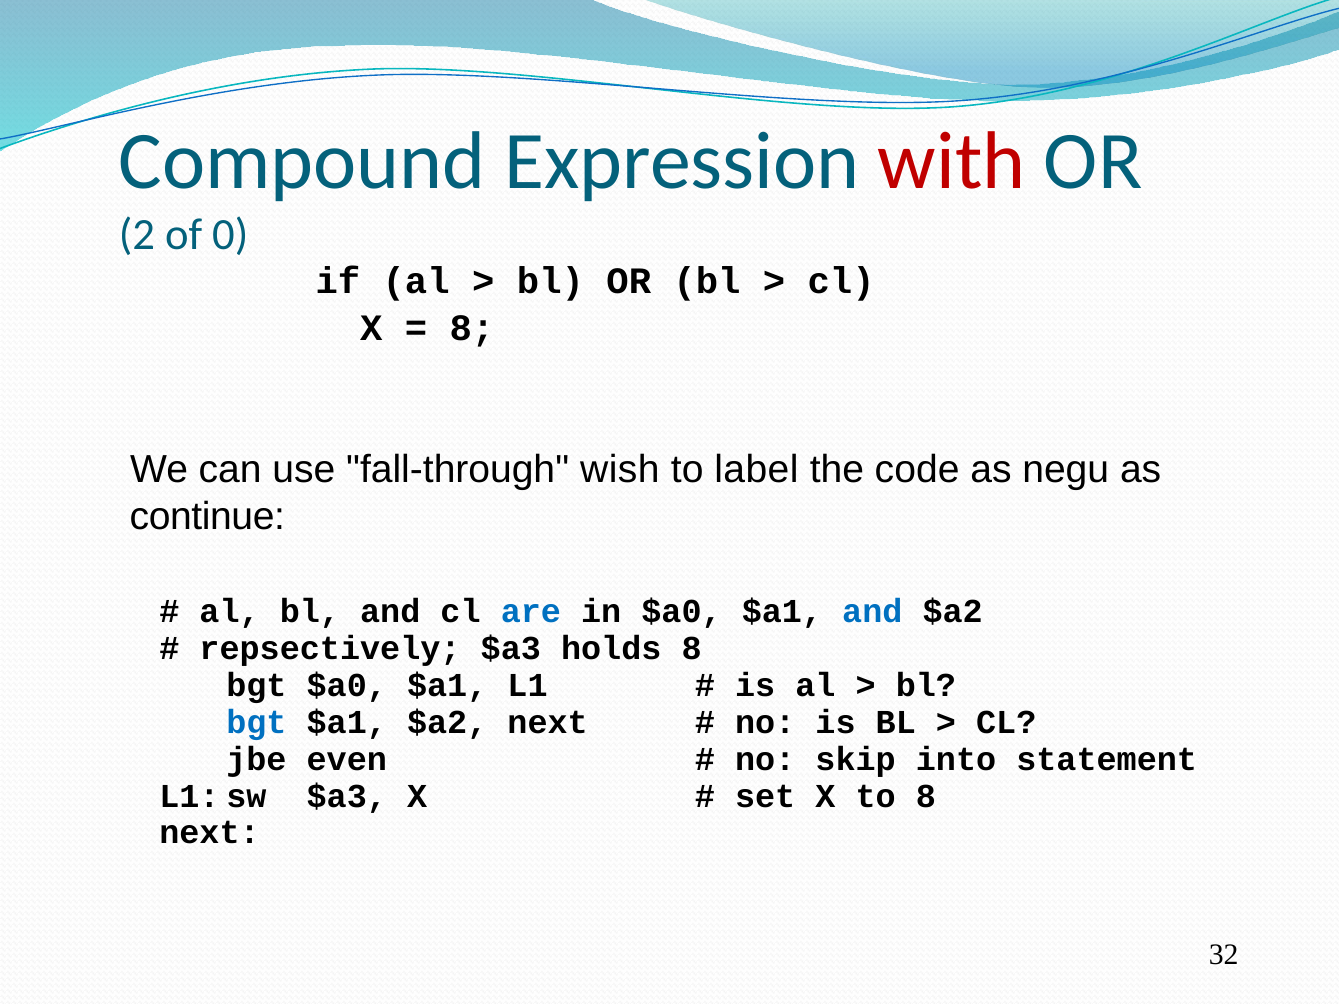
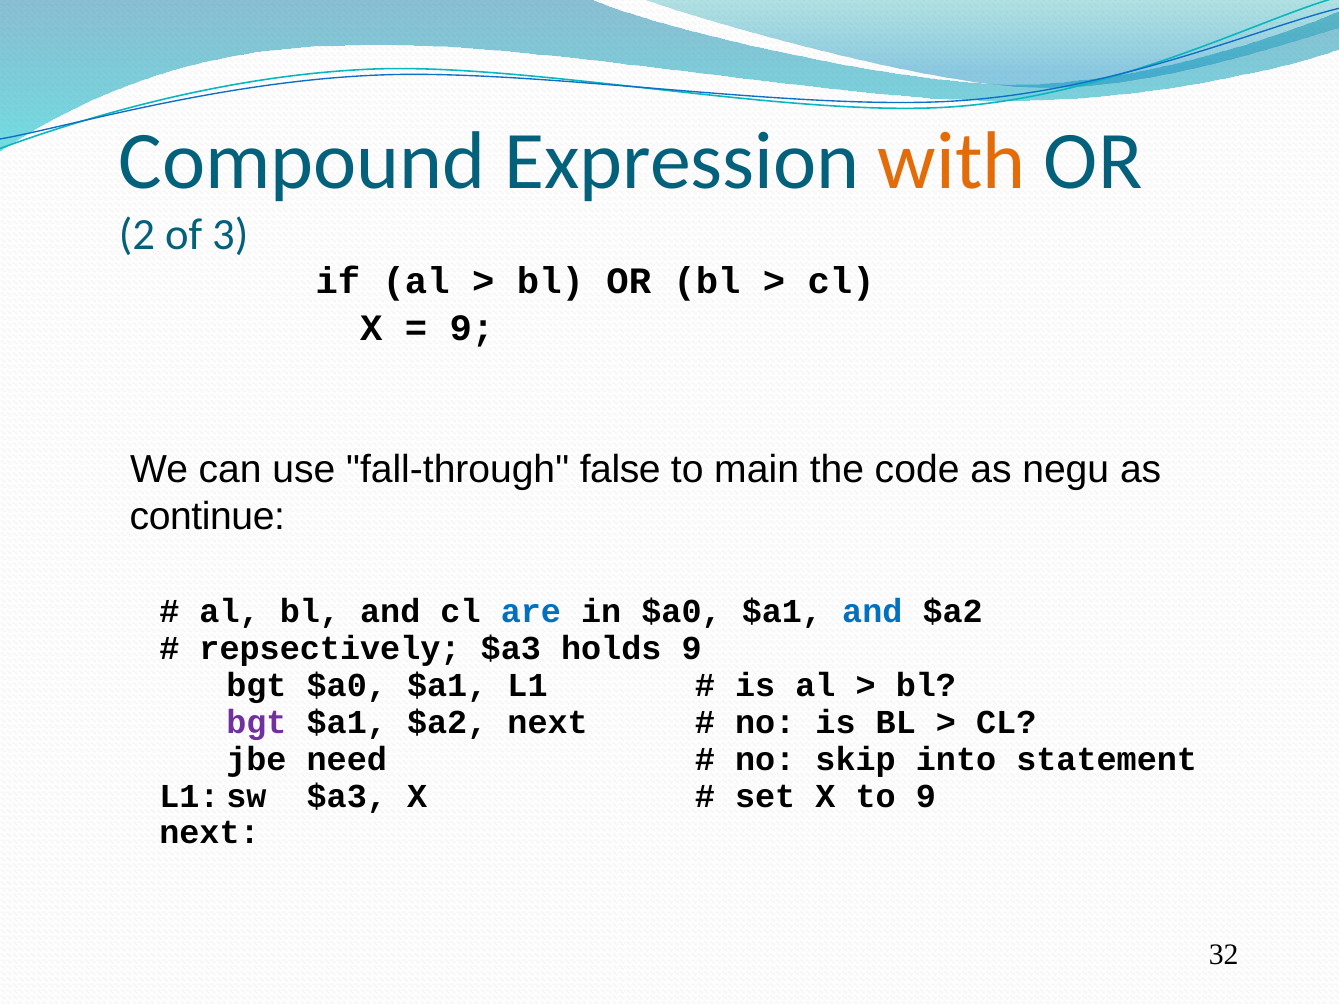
with colour: red -> orange
0: 0 -> 3
8 at (472, 329): 8 -> 9
wish: wish -> false
label: label -> main
holds 8: 8 -> 9
bgt at (256, 723) colour: blue -> purple
even: even -> need
to 8: 8 -> 9
